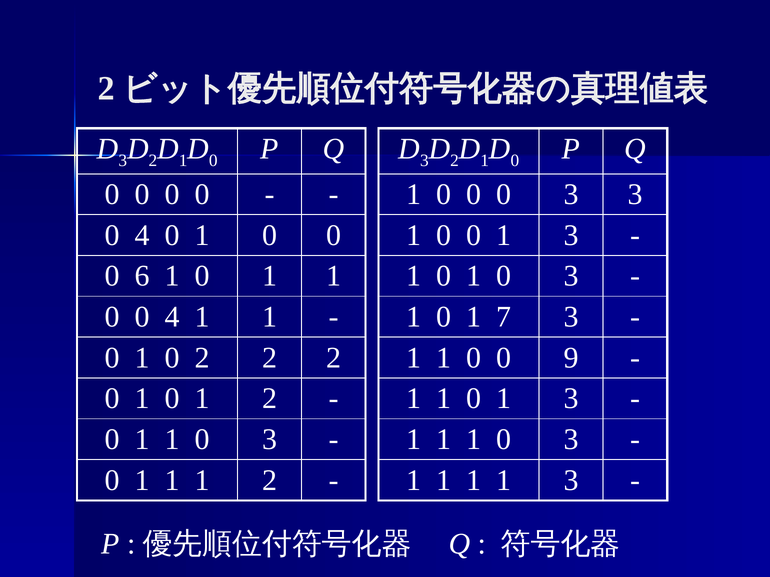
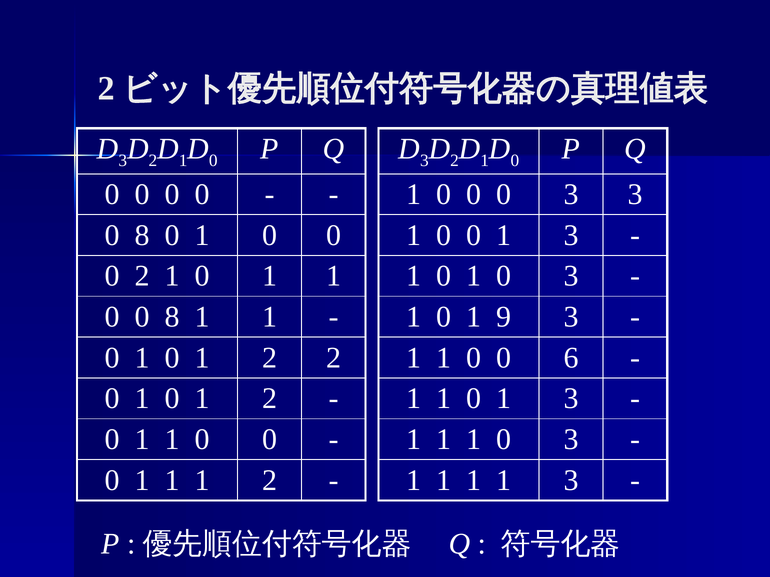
4 at (142, 235): 4 -> 8
0 6: 6 -> 2
0 0 4: 4 -> 8
7: 7 -> 9
2 at (202, 358): 2 -> 1
9: 9 -> 6
3 at (270, 440): 3 -> 0
